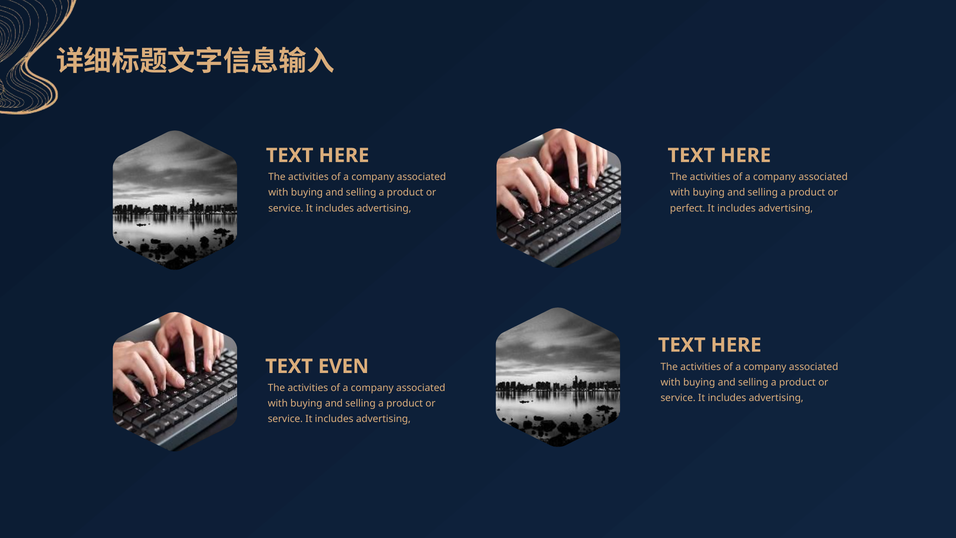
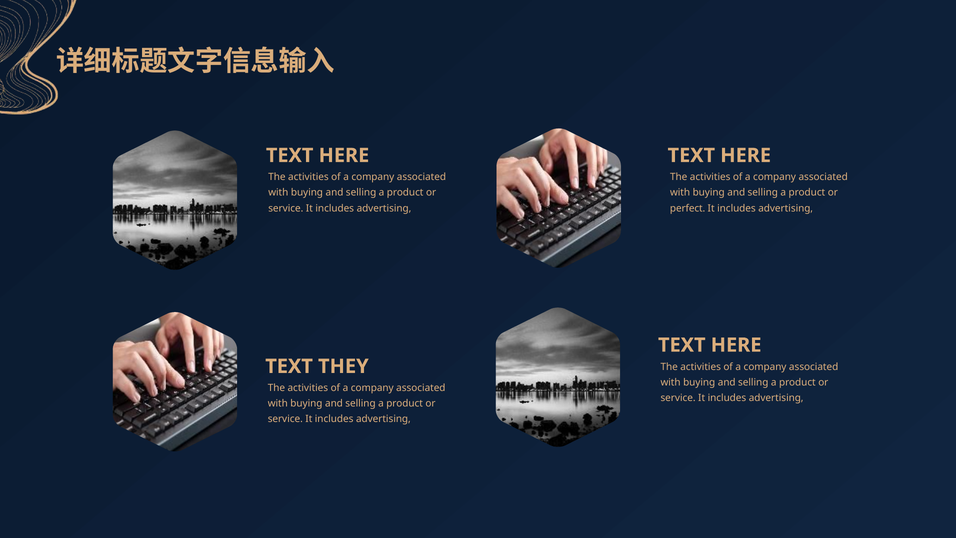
EVEN: EVEN -> THEY
